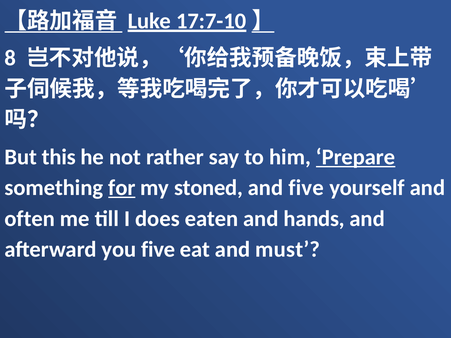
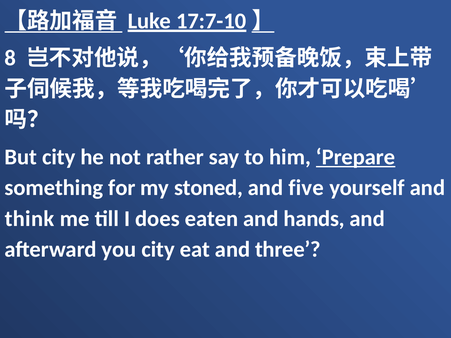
But this: this -> city
for underline: present -> none
often: often -> think
you five: five -> city
must: must -> three
